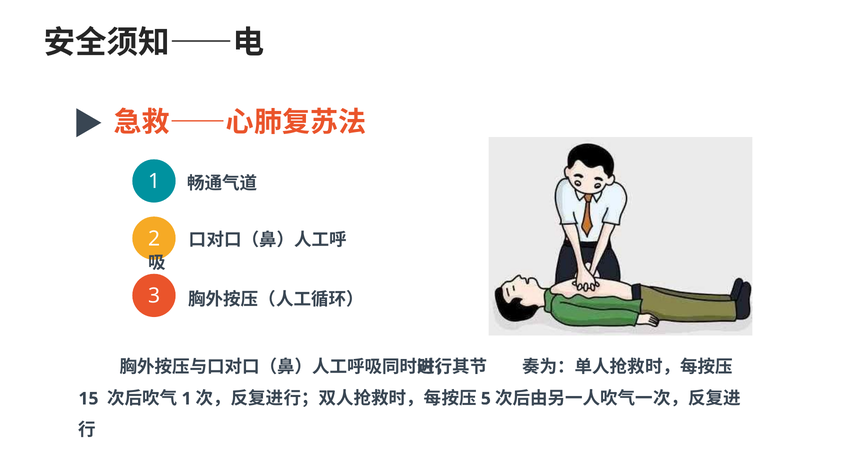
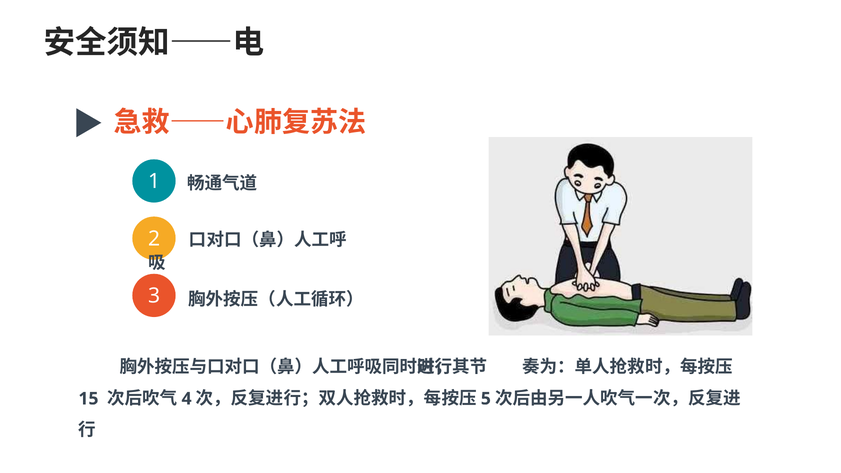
1 at (187, 399): 1 -> 4
